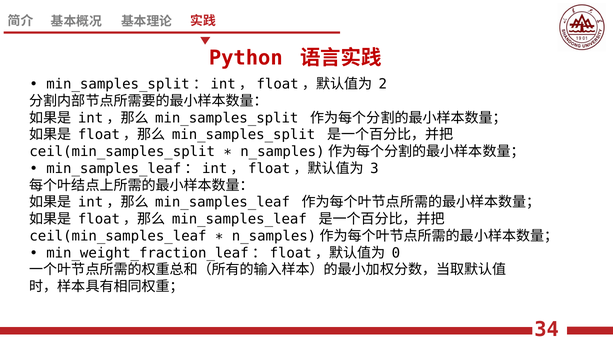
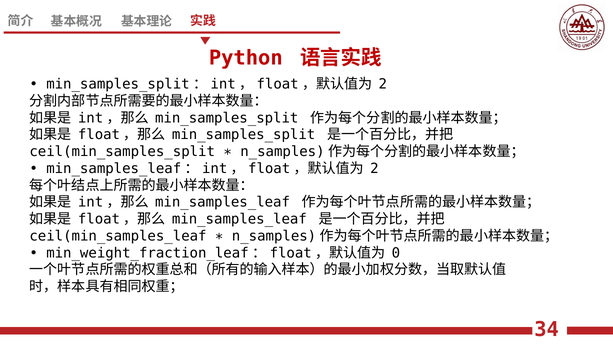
3 at (374, 168): 3 -> 2
